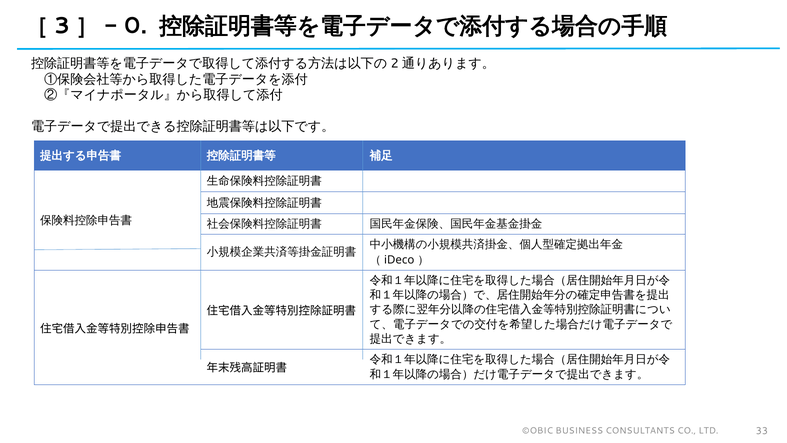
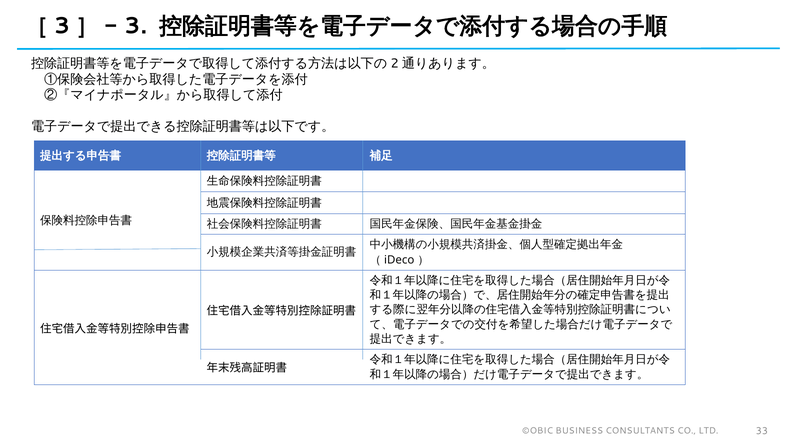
0: 0 -> 3
